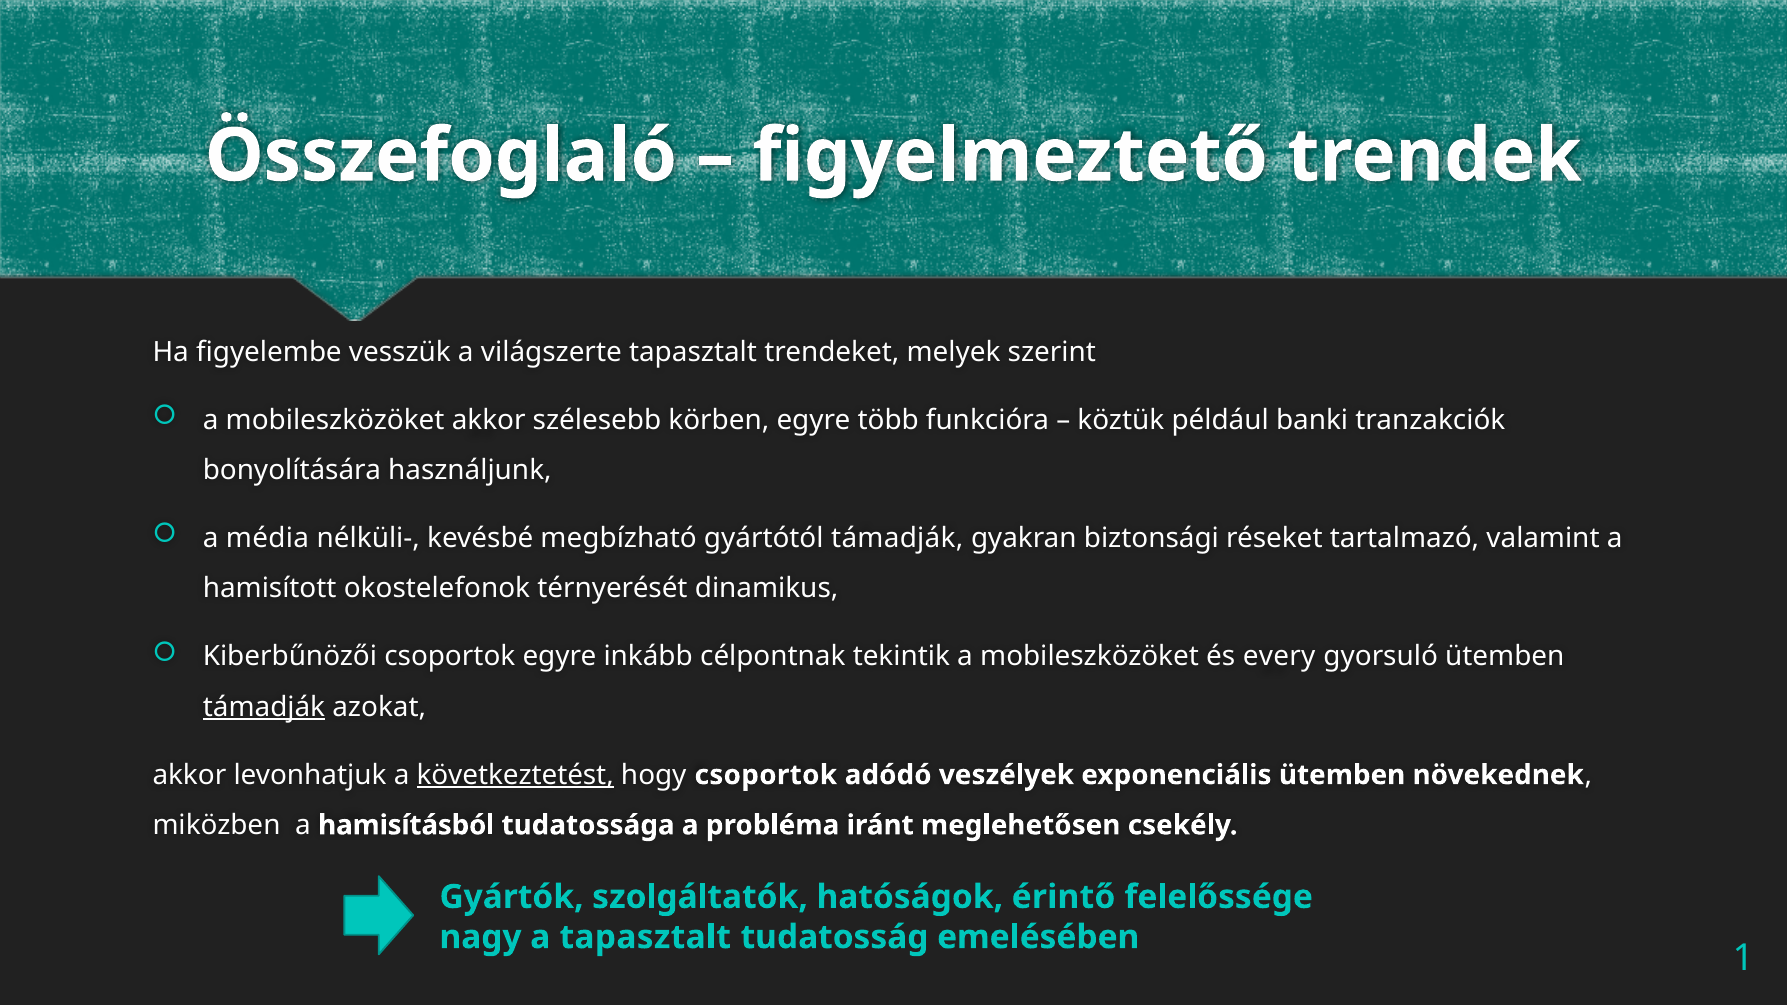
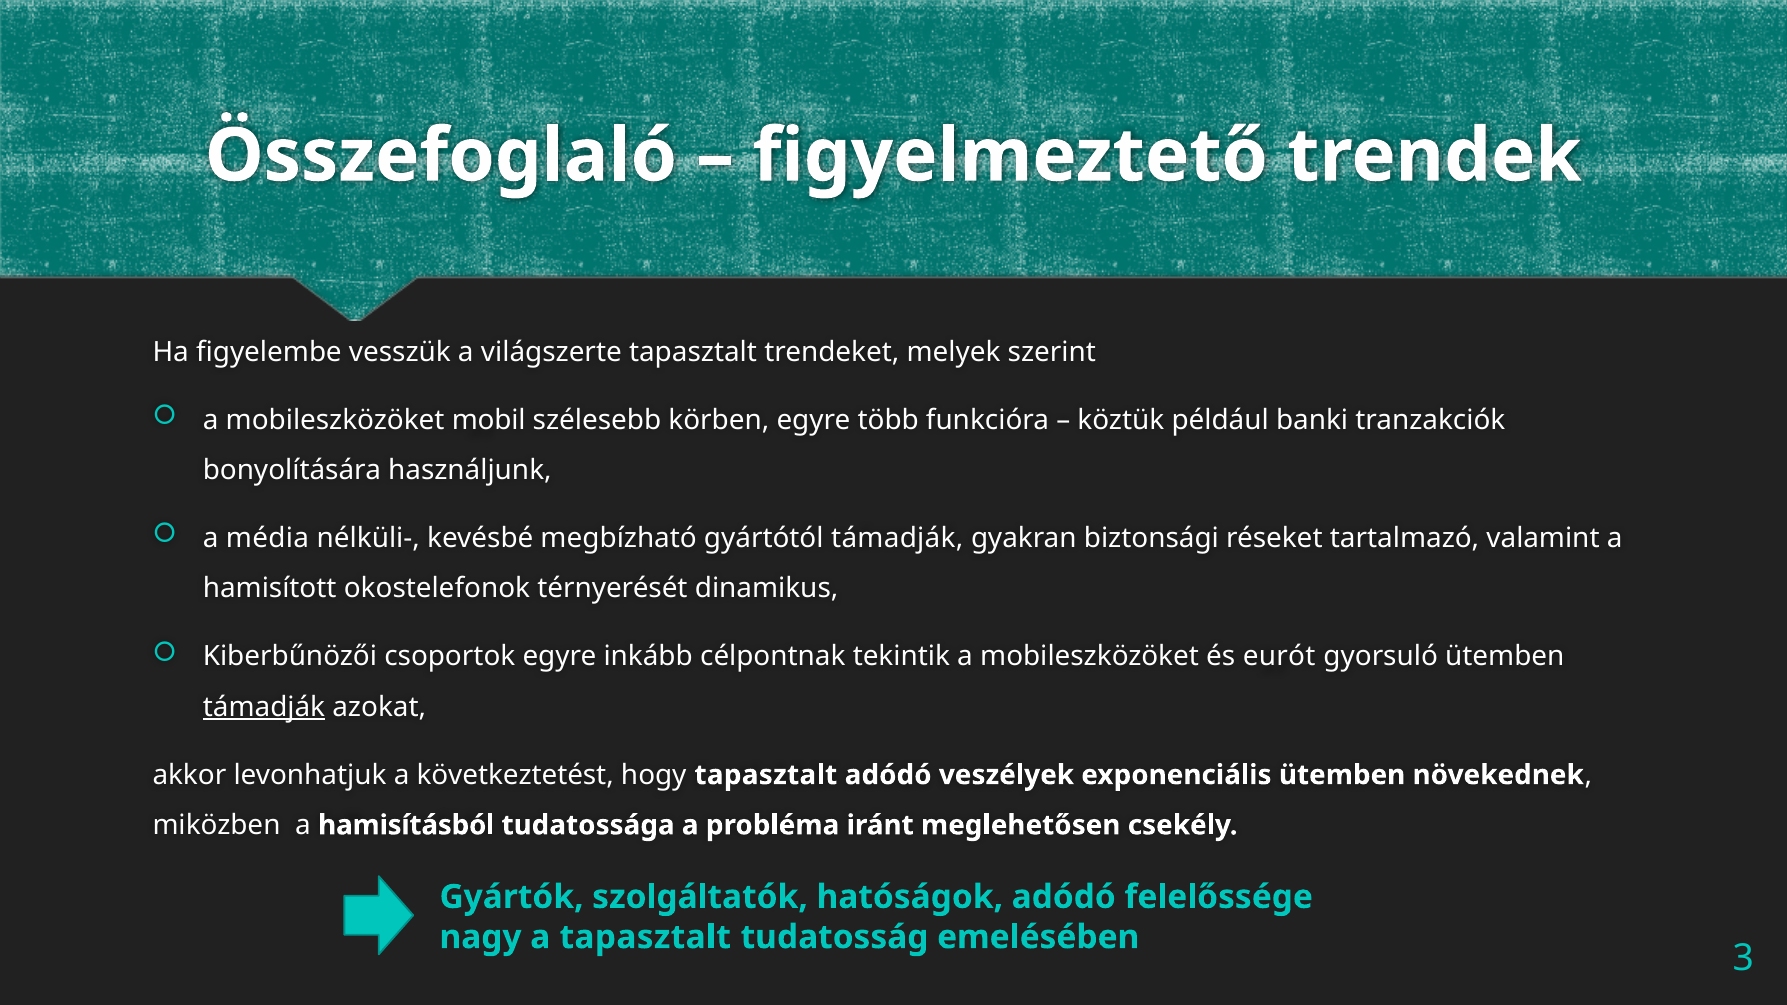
mobileszközöket akkor: akkor -> mobil
every: every -> eurót
következtetést underline: present -> none
hogy csoportok: csoportok -> tapasztalt
hatóságok érintő: érintő -> adódó
1: 1 -> 3
